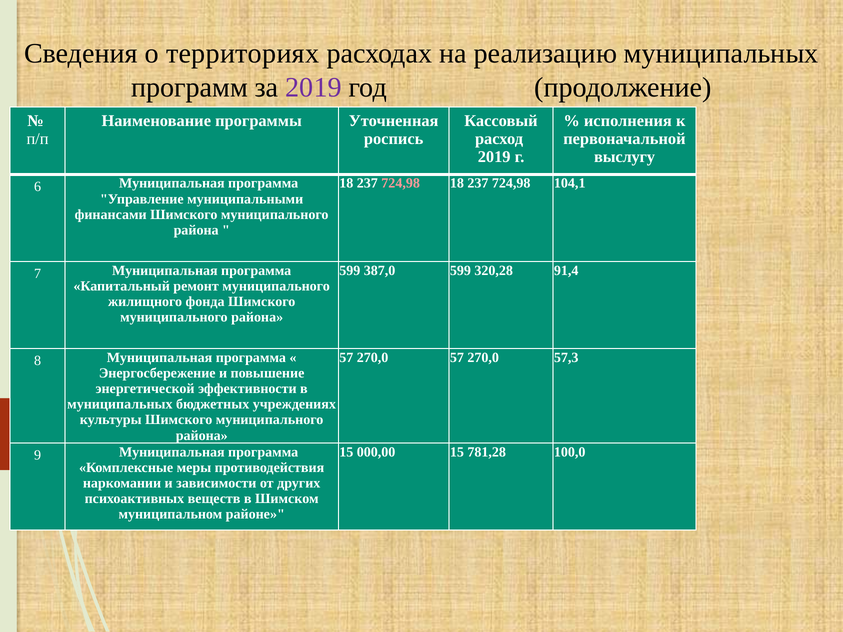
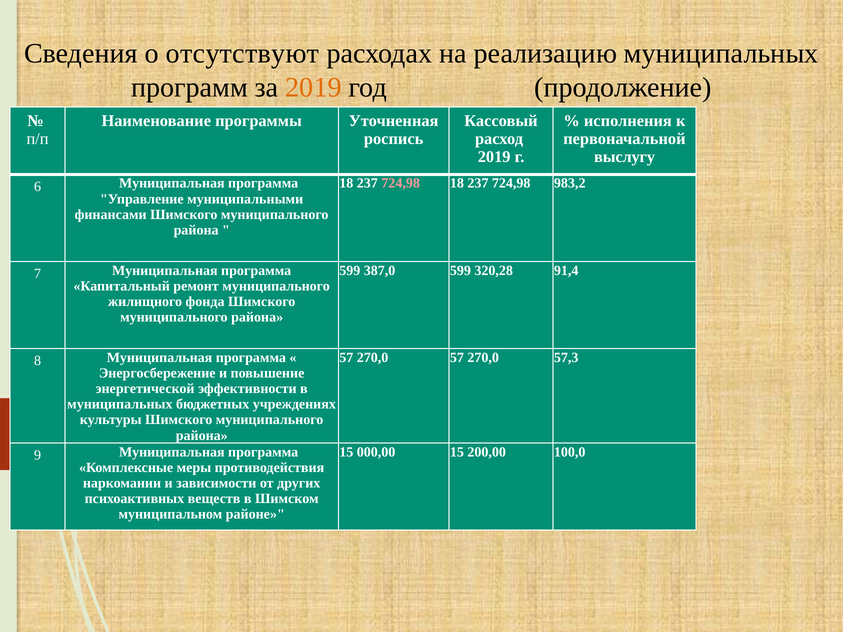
территориях: территориях -> отсутствуют
2019 at (314, 87) colour: purple -> orange
104,1: 104,1 -> 983,2
781,28: 781,28 -> 200,00
